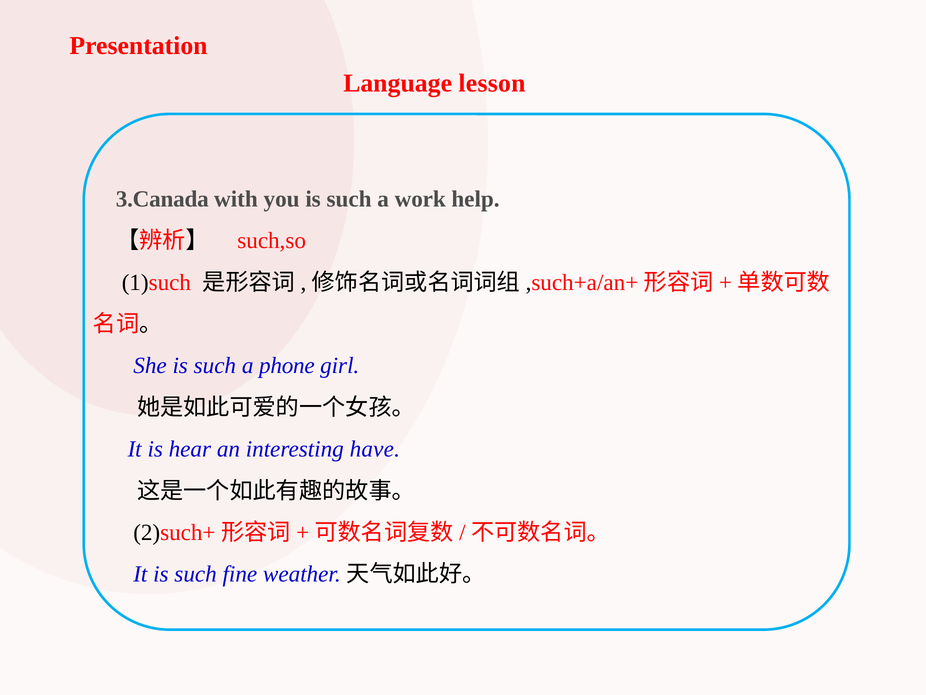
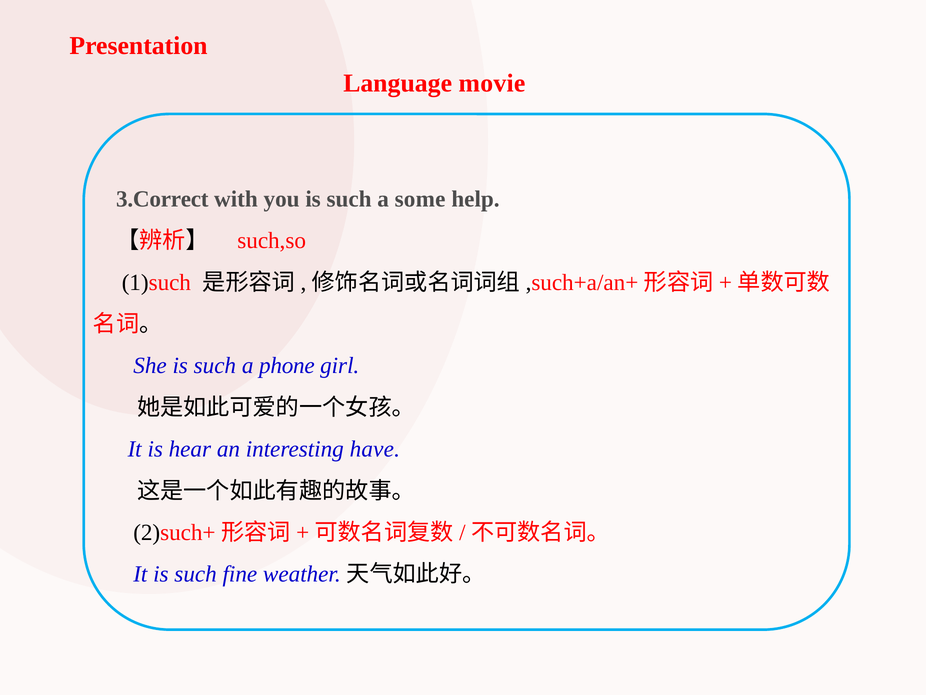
lesson: lesson -> movie
3.Canada: 3.Canada -> 3.Correct
work: work -> some
